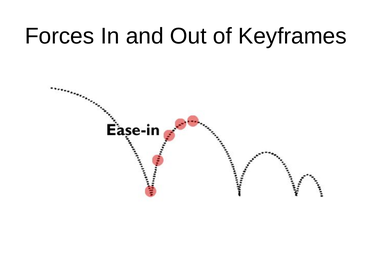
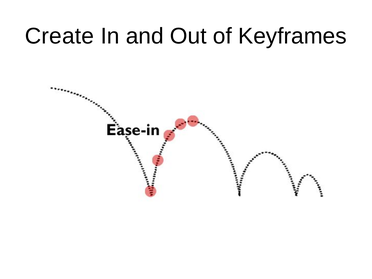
Forces: Forces -> Create
